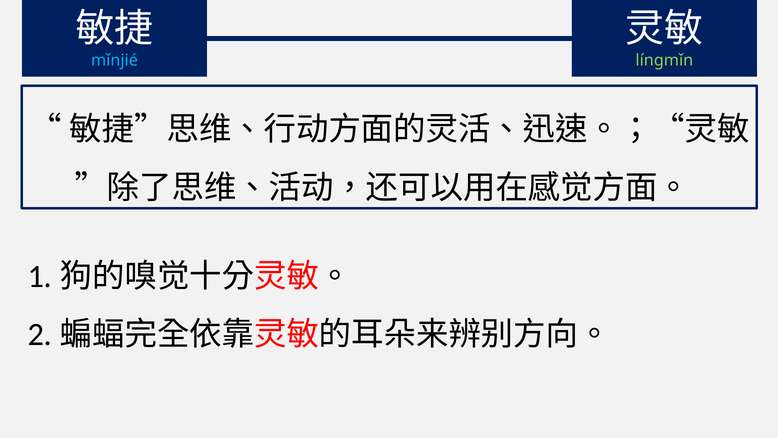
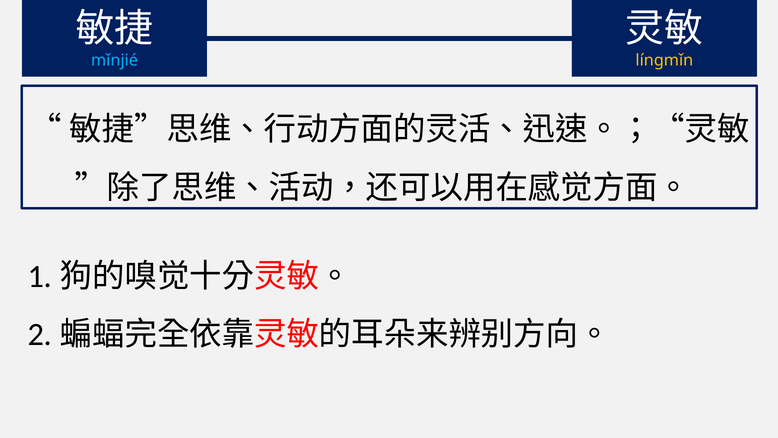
língmǐn colour: light green -> yellow
